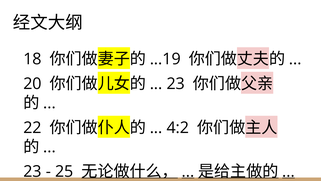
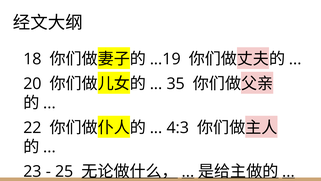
23 at (176, 84): 23 -> 35
4:2: 4:2 -> 4:3
